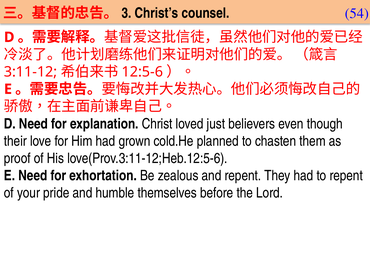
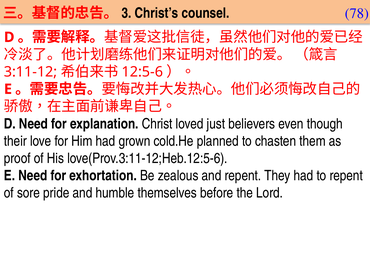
54: 54 -> 78
your: your -> sore
